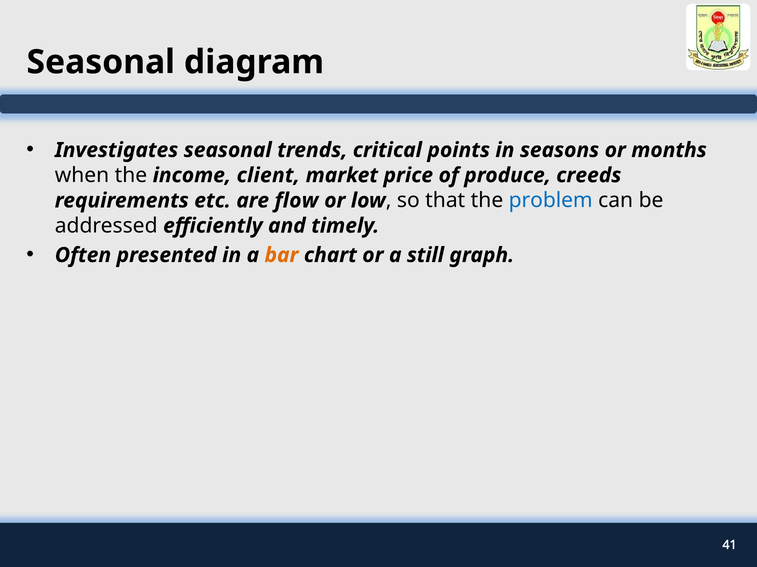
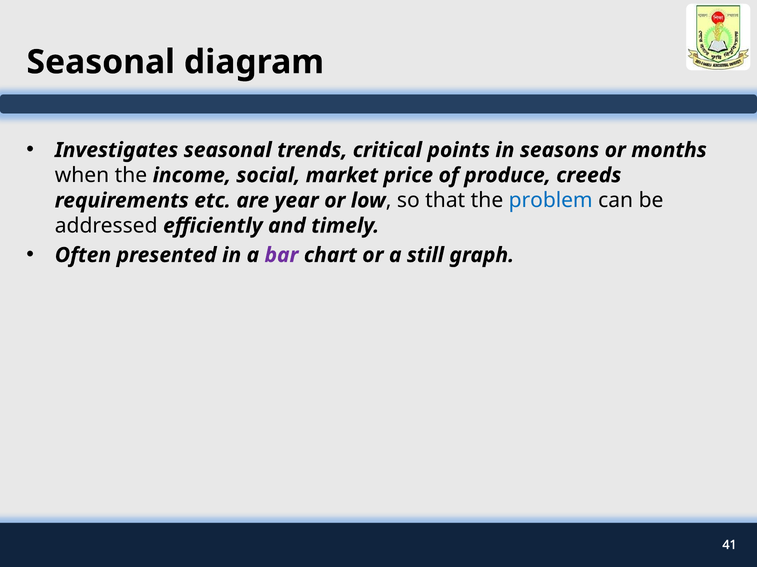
client: client -> social
flow: flow -> year
bar colour: orange -> purple
